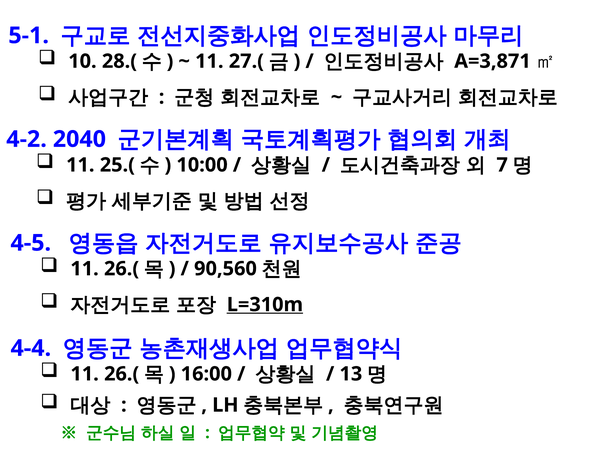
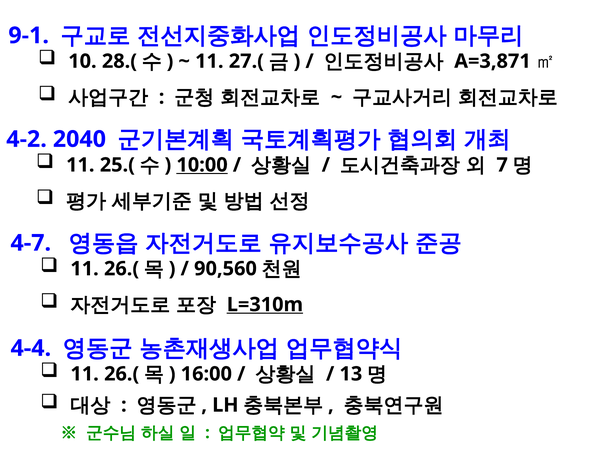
5-1: 5-1 -> 9-1
10:00 underline: none -> present
4-5: 4-5 -> 4-7
